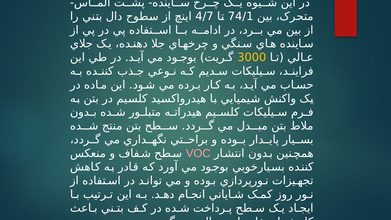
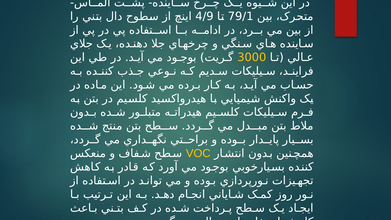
4/7: 4/7 -> 4/9
74/1: 74/1 -> 79/1
VOC colour: pink -> yellow
